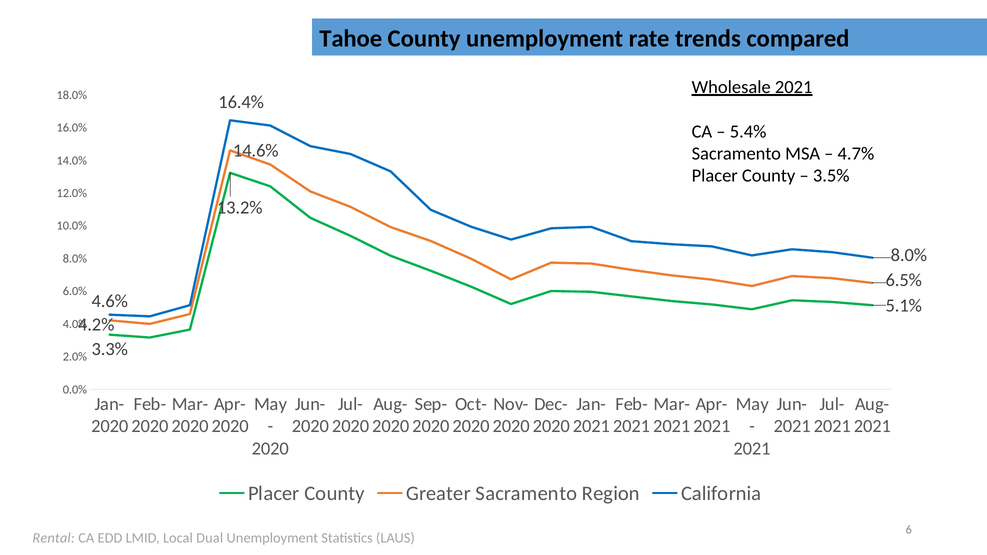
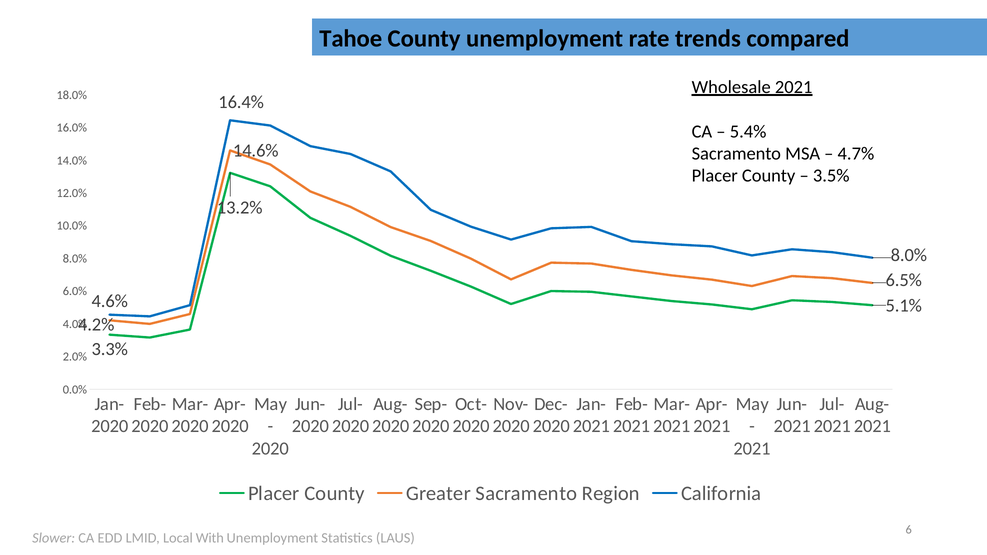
Rental: Rental -> Slower
Dual: Dual -> With
